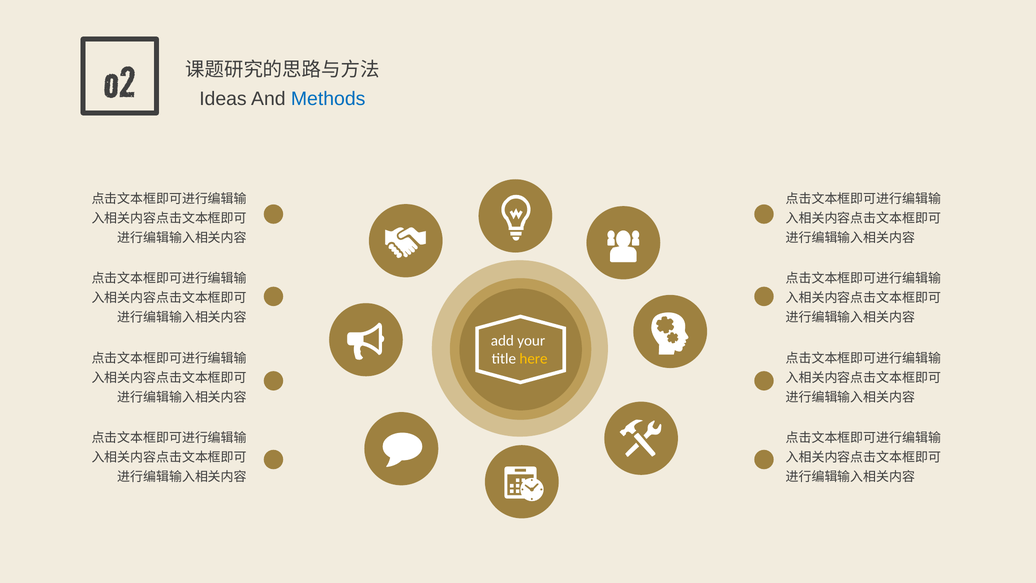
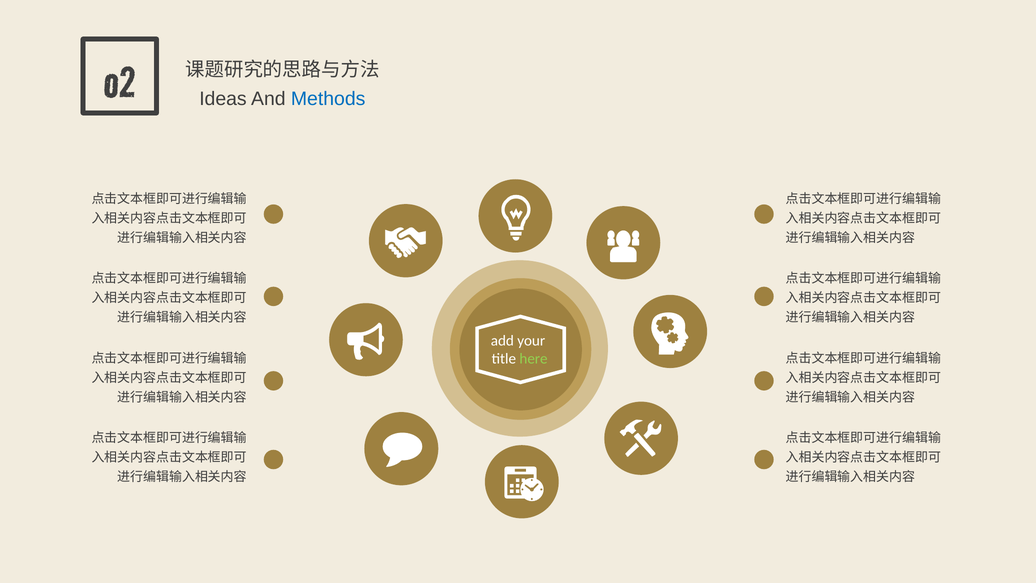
here colour: yellow -> light green
